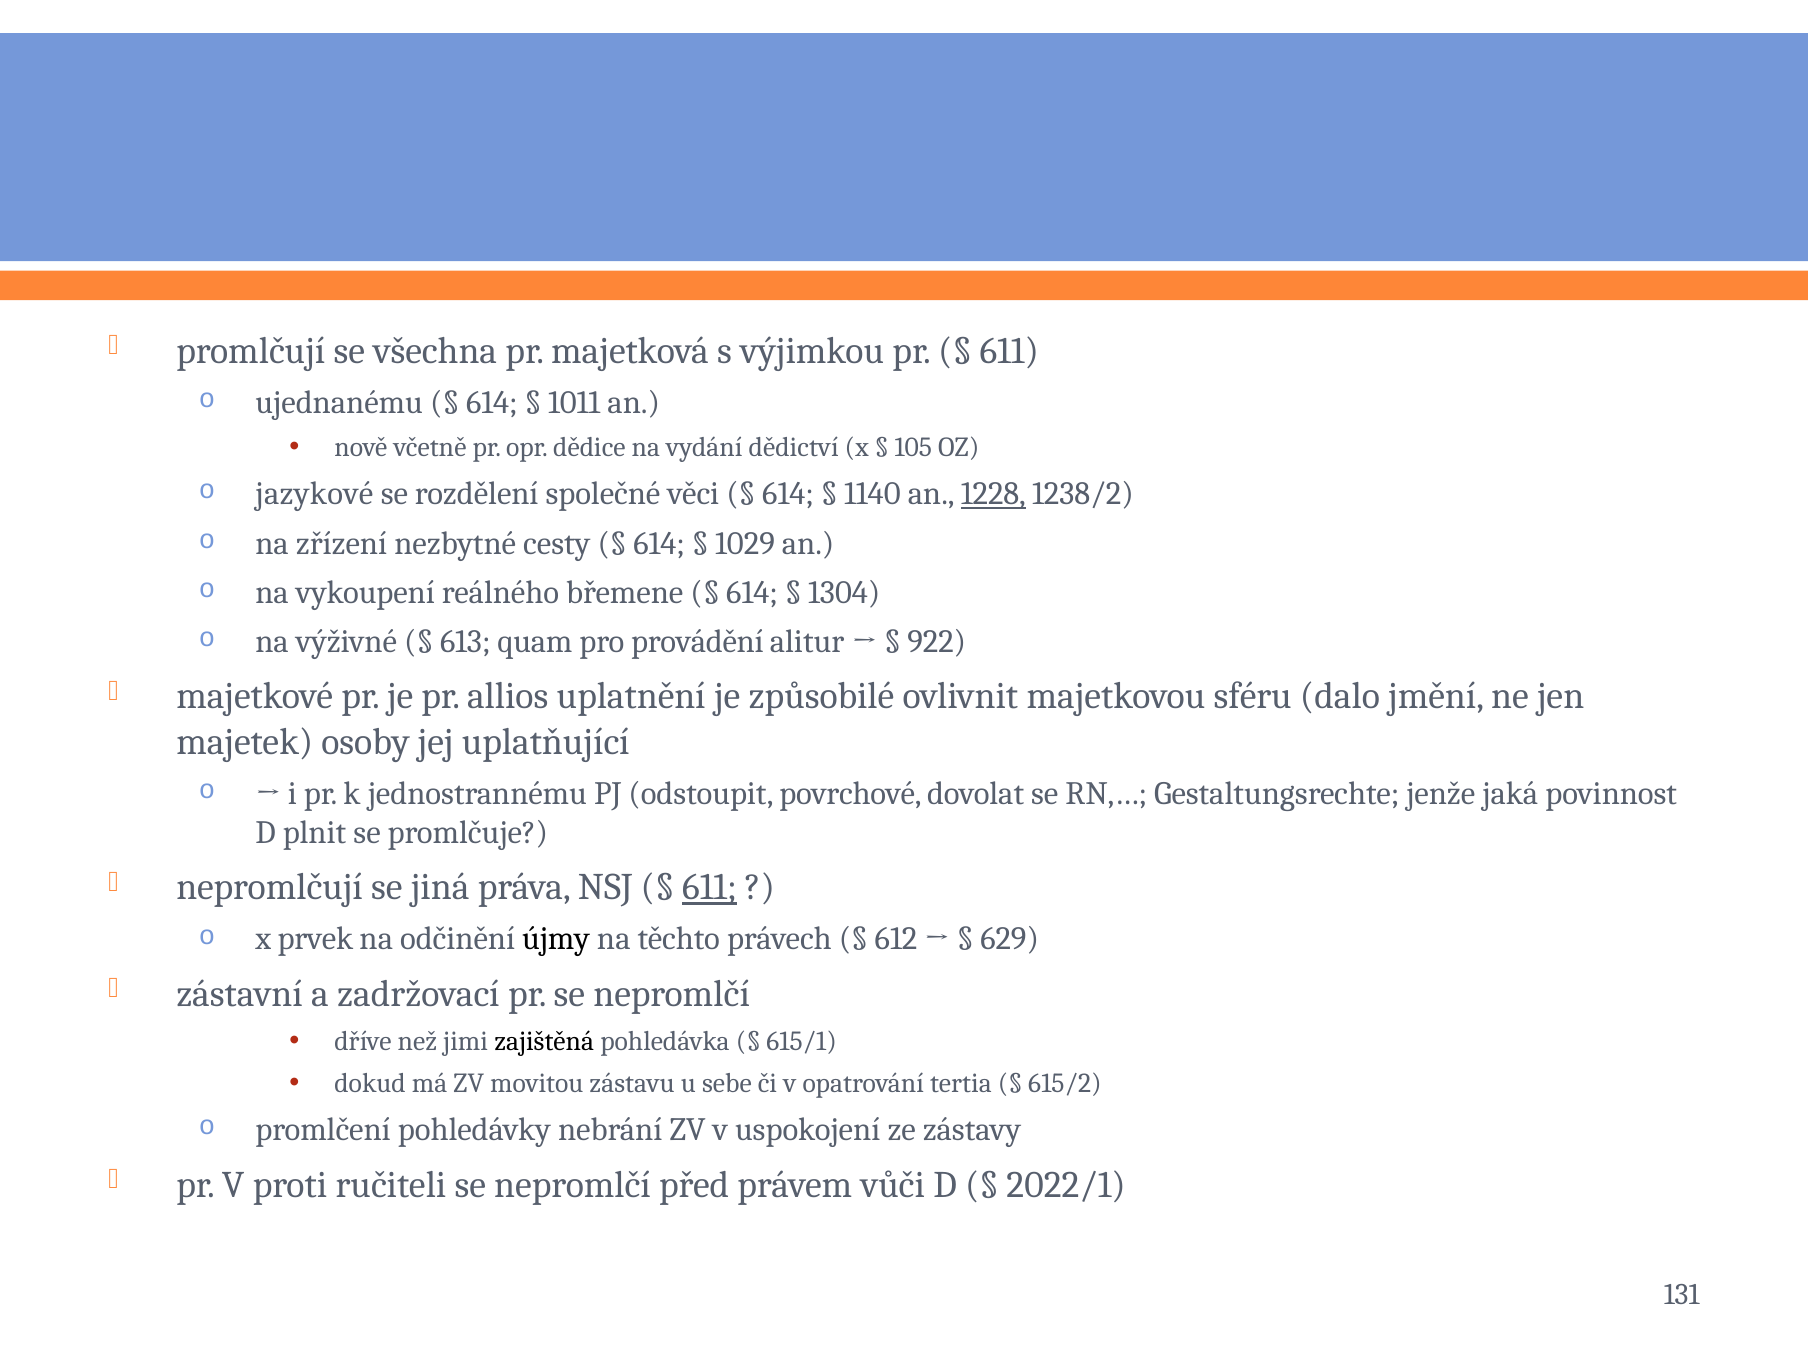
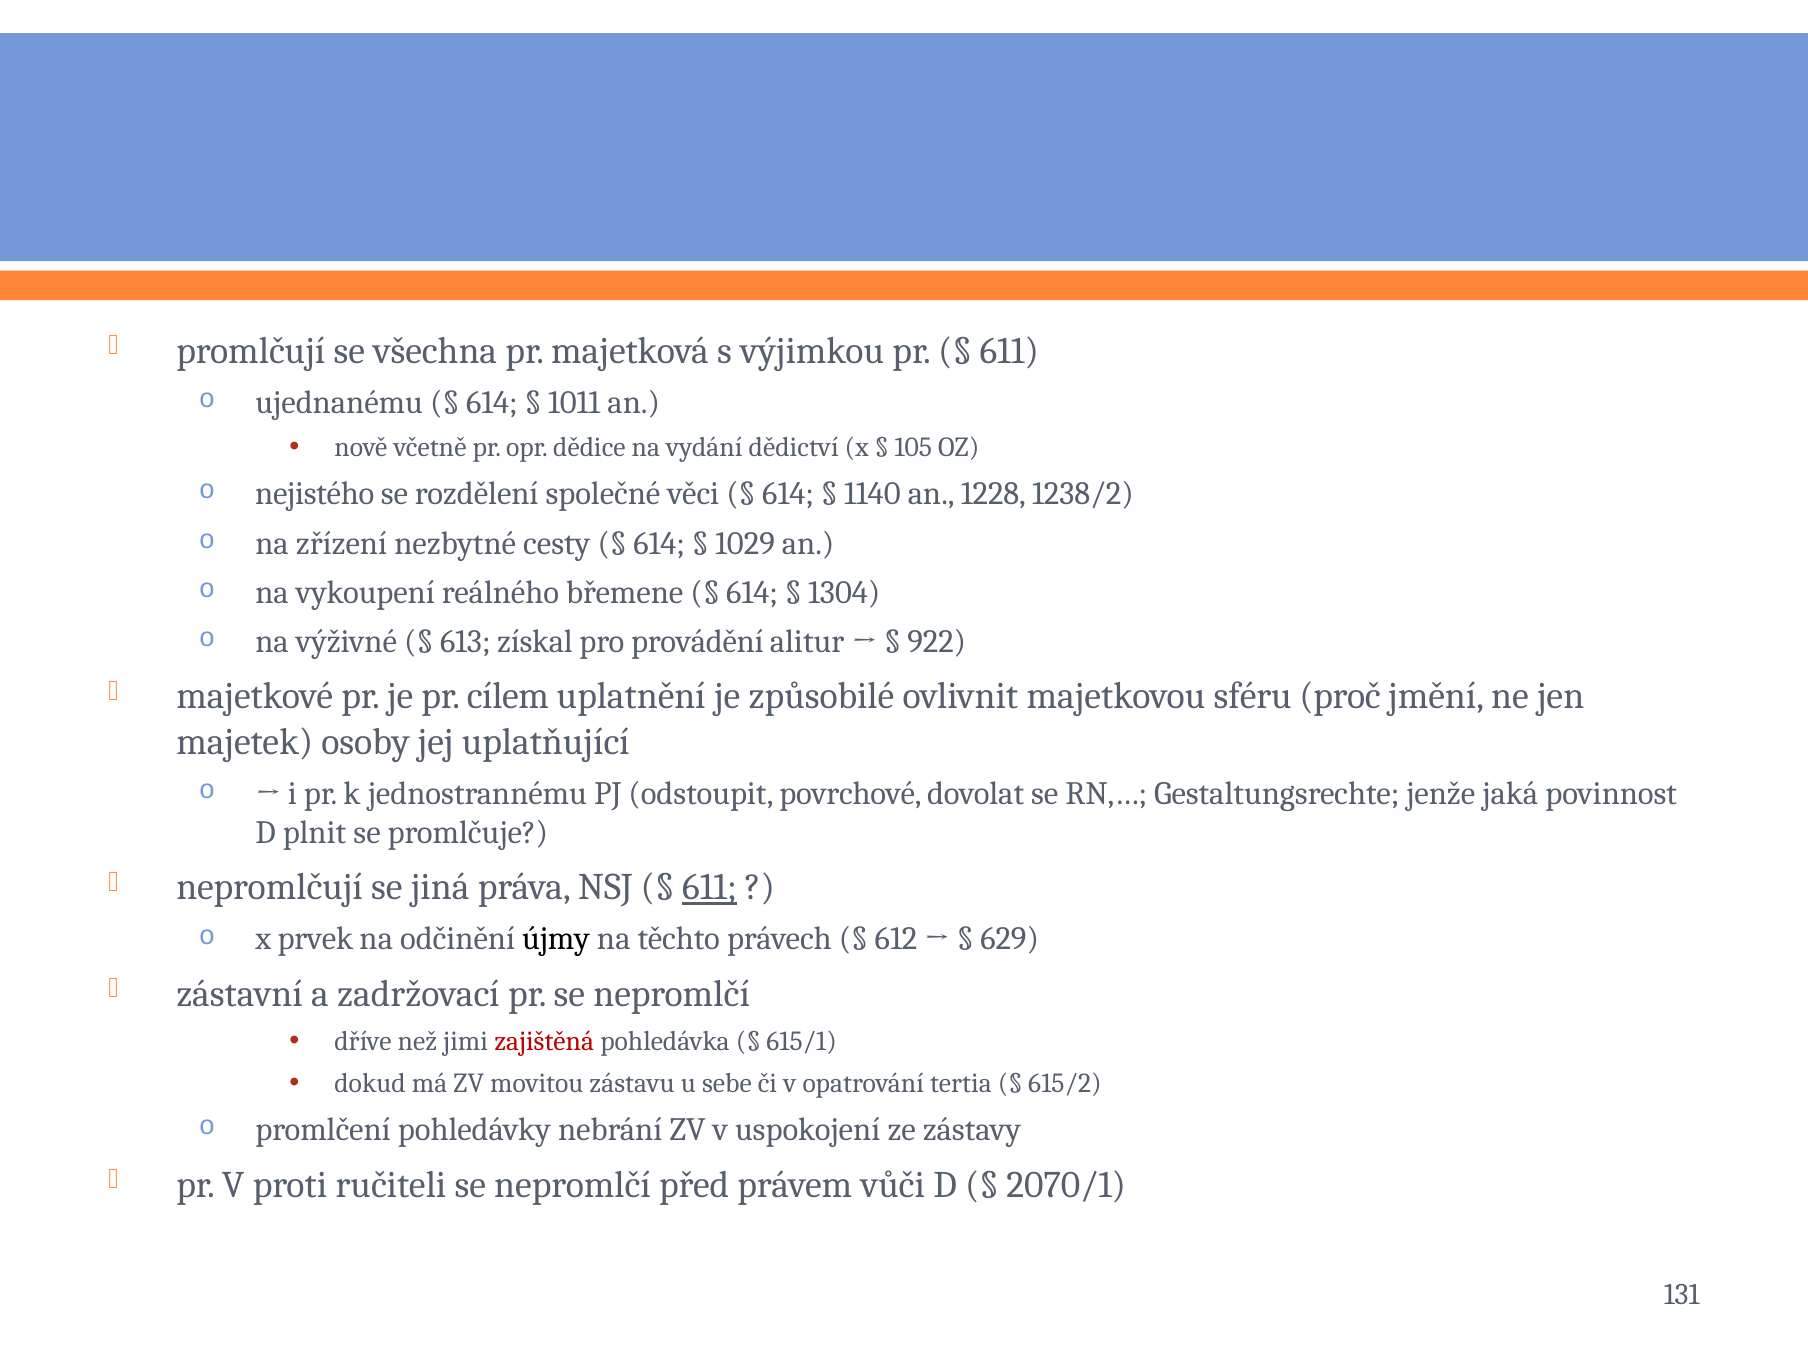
jazykové: jazykové -> nejistého
1228 underline: present -> none
quam: quam -> získal
allios: allios -> cílem
dalo: dalo -> proč
zajištěná colour: black -> red
2022/1: 2022/1 -> 2070/1
